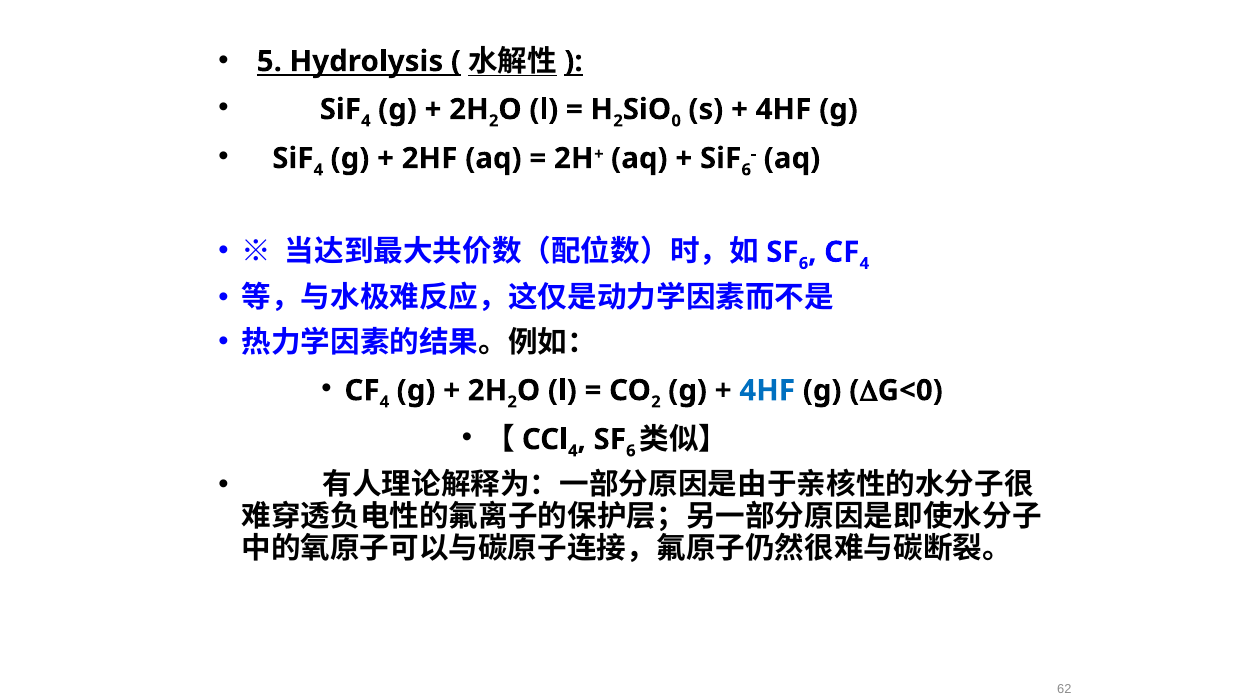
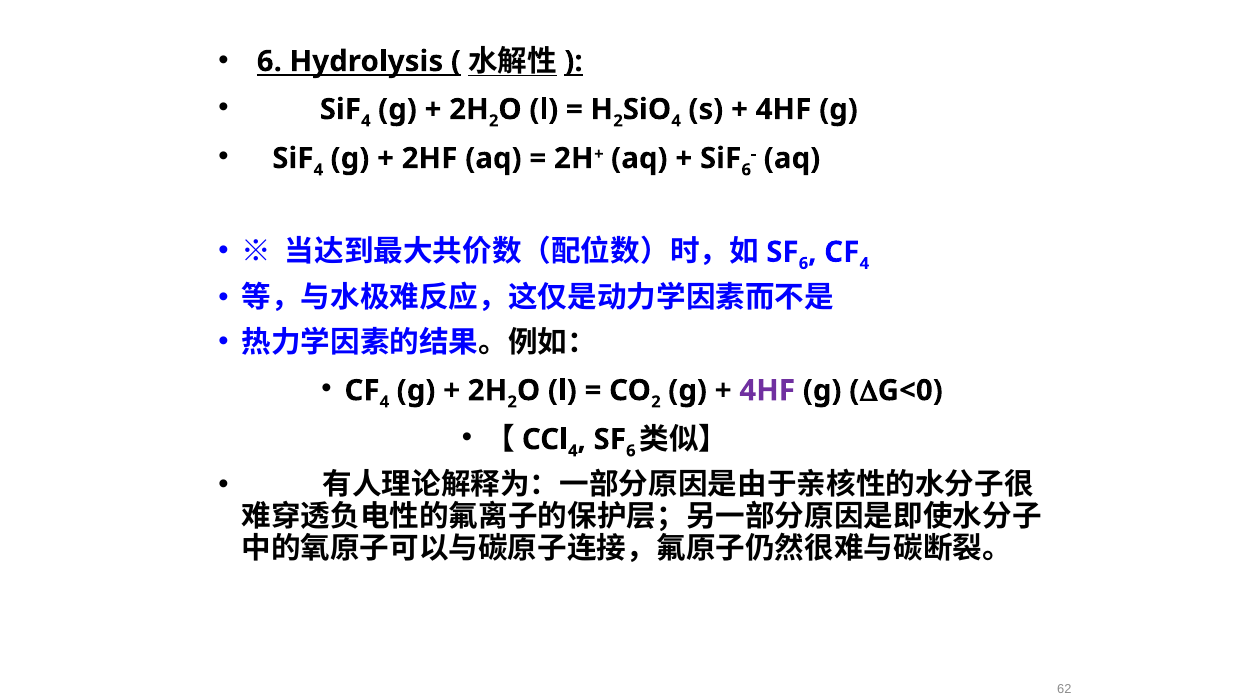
5 at (269, 61): 5 -> 6
0 at (676, 121): 0 -> 4
4HF at (767, 391) colour: blue -> purple
